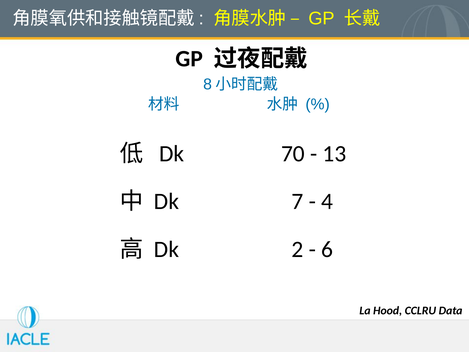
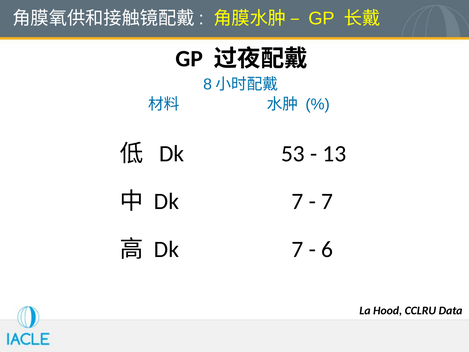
70: 70 -> 53
4 at (327, 201): 4 -> 7
2 at (298, 249): 2 -> 7
